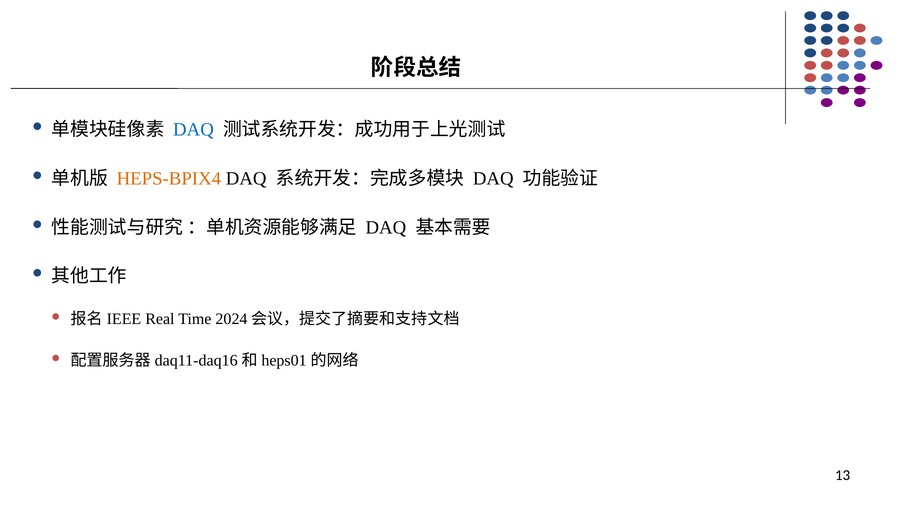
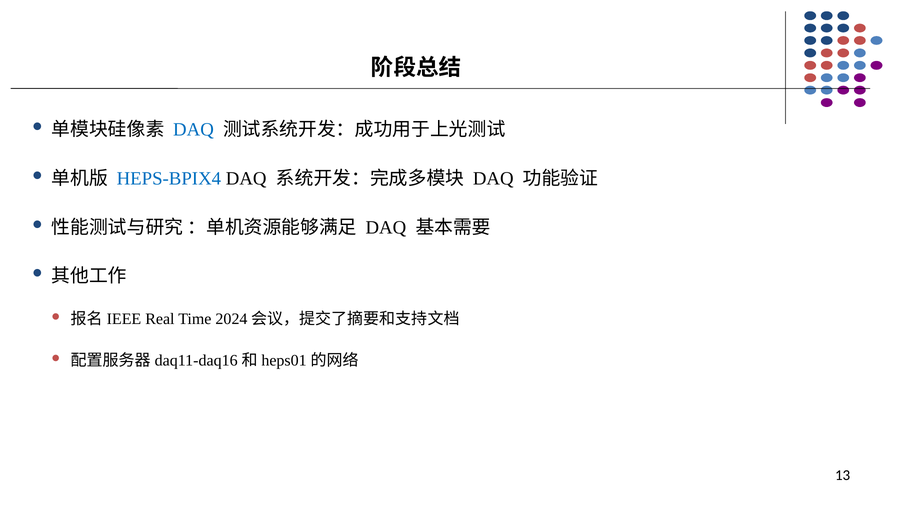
HEPS-BPIX4 colour: orange -> blue
